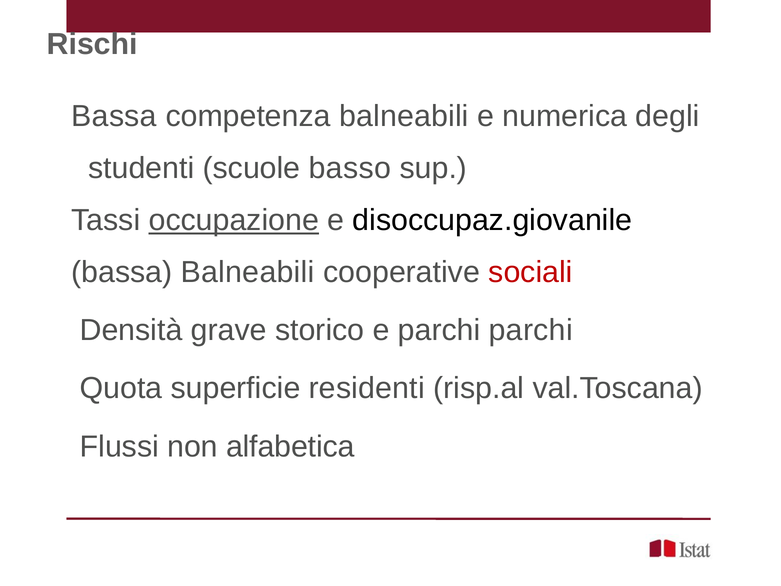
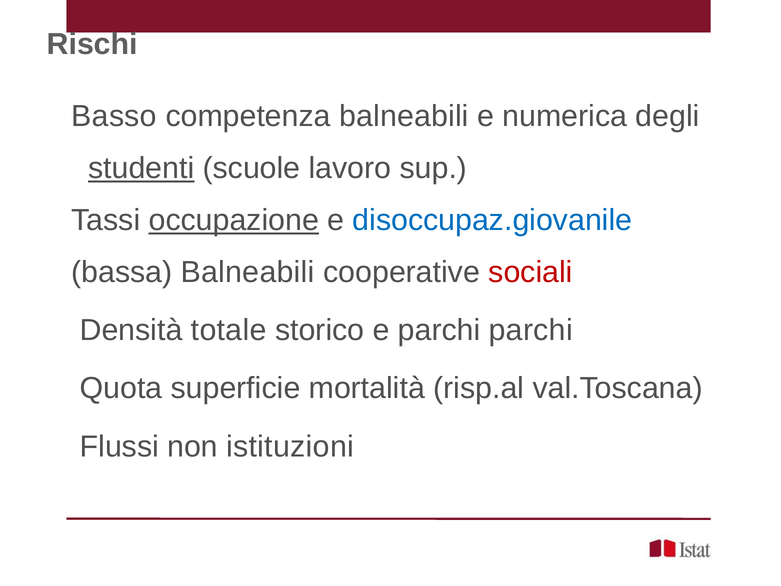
Bassa at (114, 116): Bassa -> Basso
studenti underline: none -> present
basso: basso -> lavoro
disoccupaz.giovanile colour: black -> blue
grave: grave -> totale
residenti: residenti -> mortalità
alfabetica: alfabetica -> istituzioni
